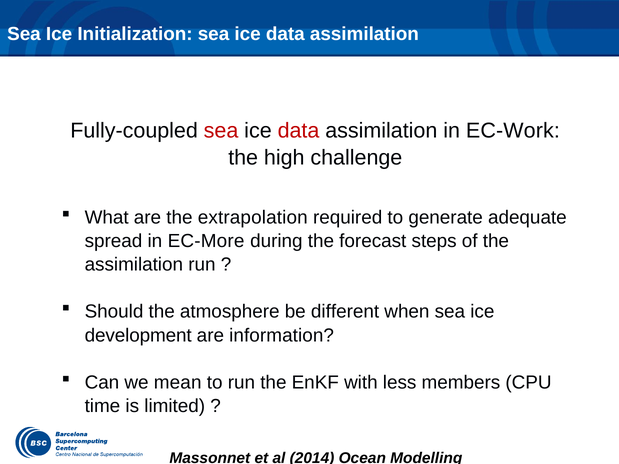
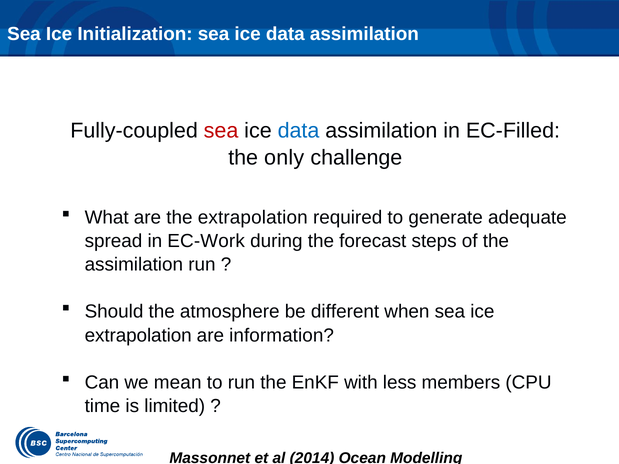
data at (299, 131) colour: red -> blue
EC-Work: EC-Work -> EC-Filled
high: high -> only
EC-More: EC-More -> EC-Work
development at (138, 336): development -> extrapolation
